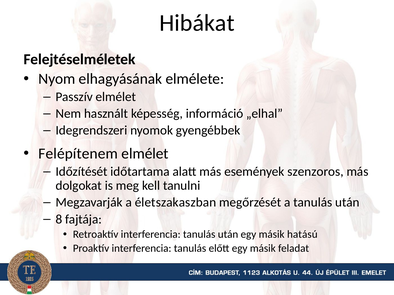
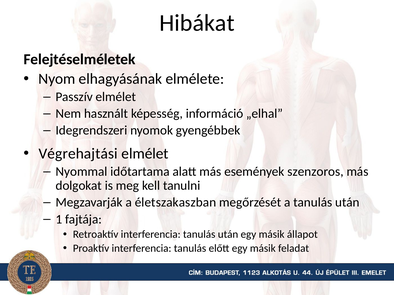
Felépítenem: Felépítenem -> Végrehajtási
Időzítését: Időzítését -> Nyommal
8: 8 -> 1
hatású: hatású -> állapot
